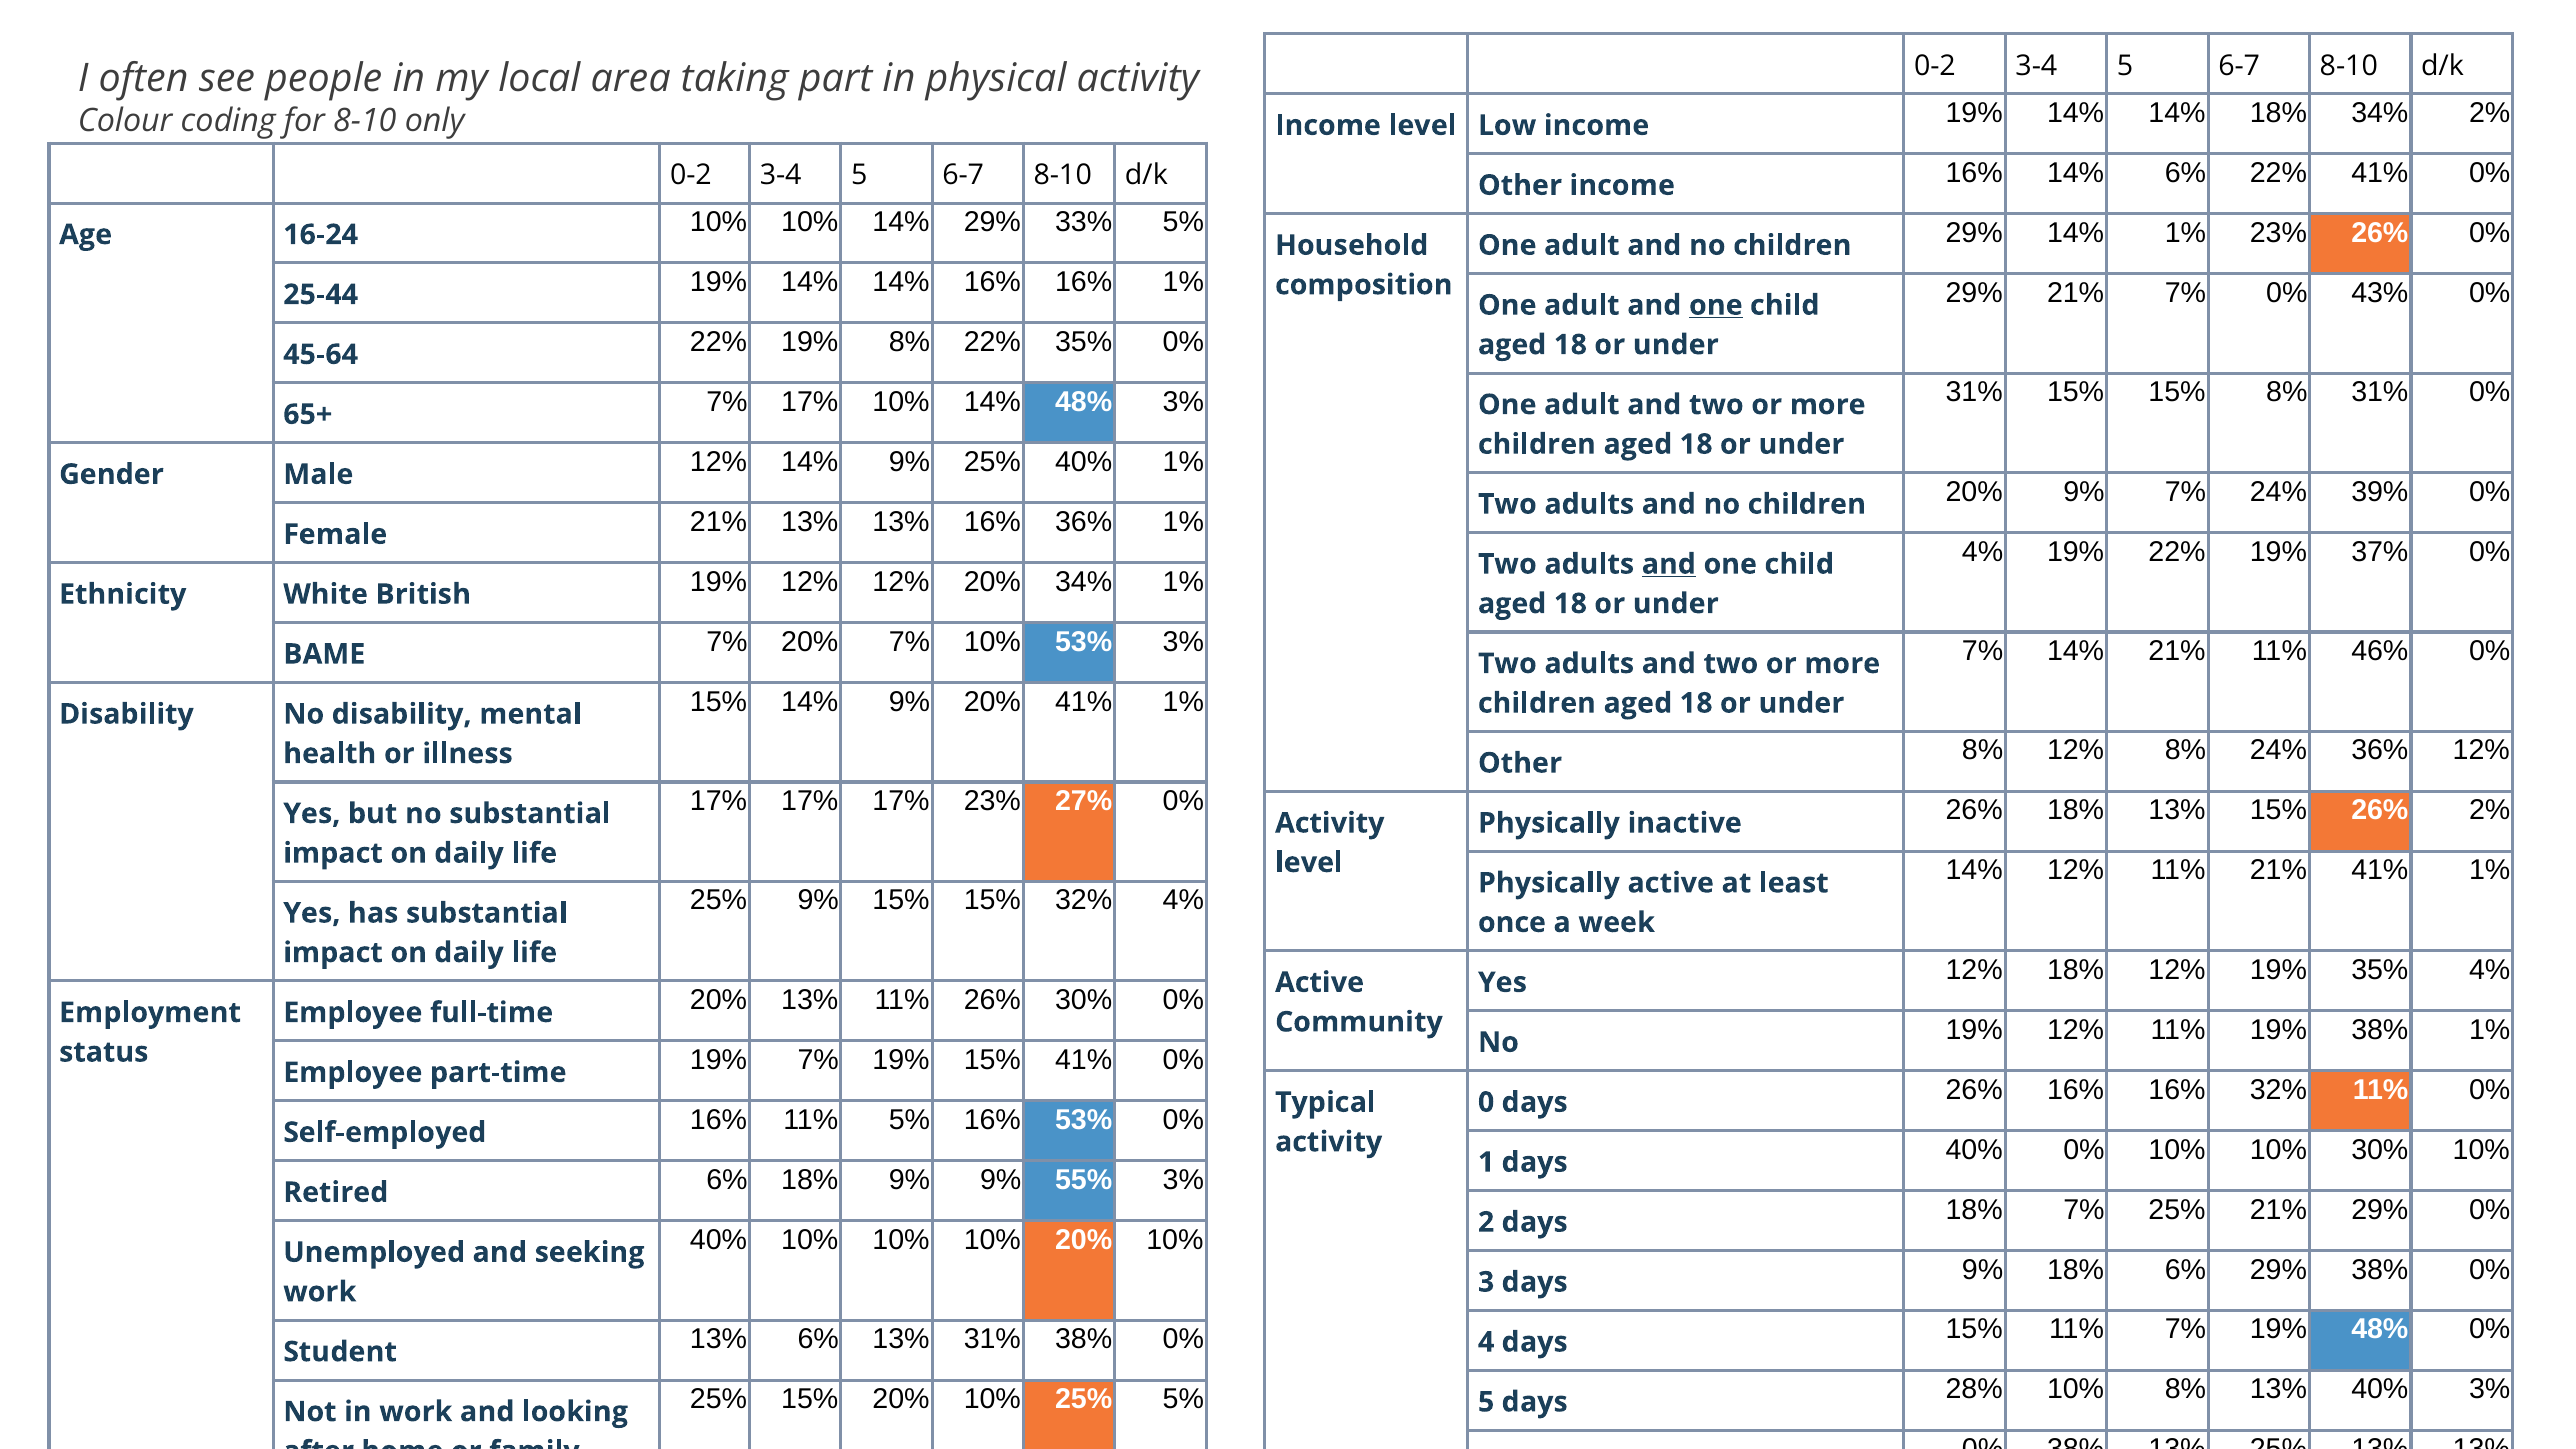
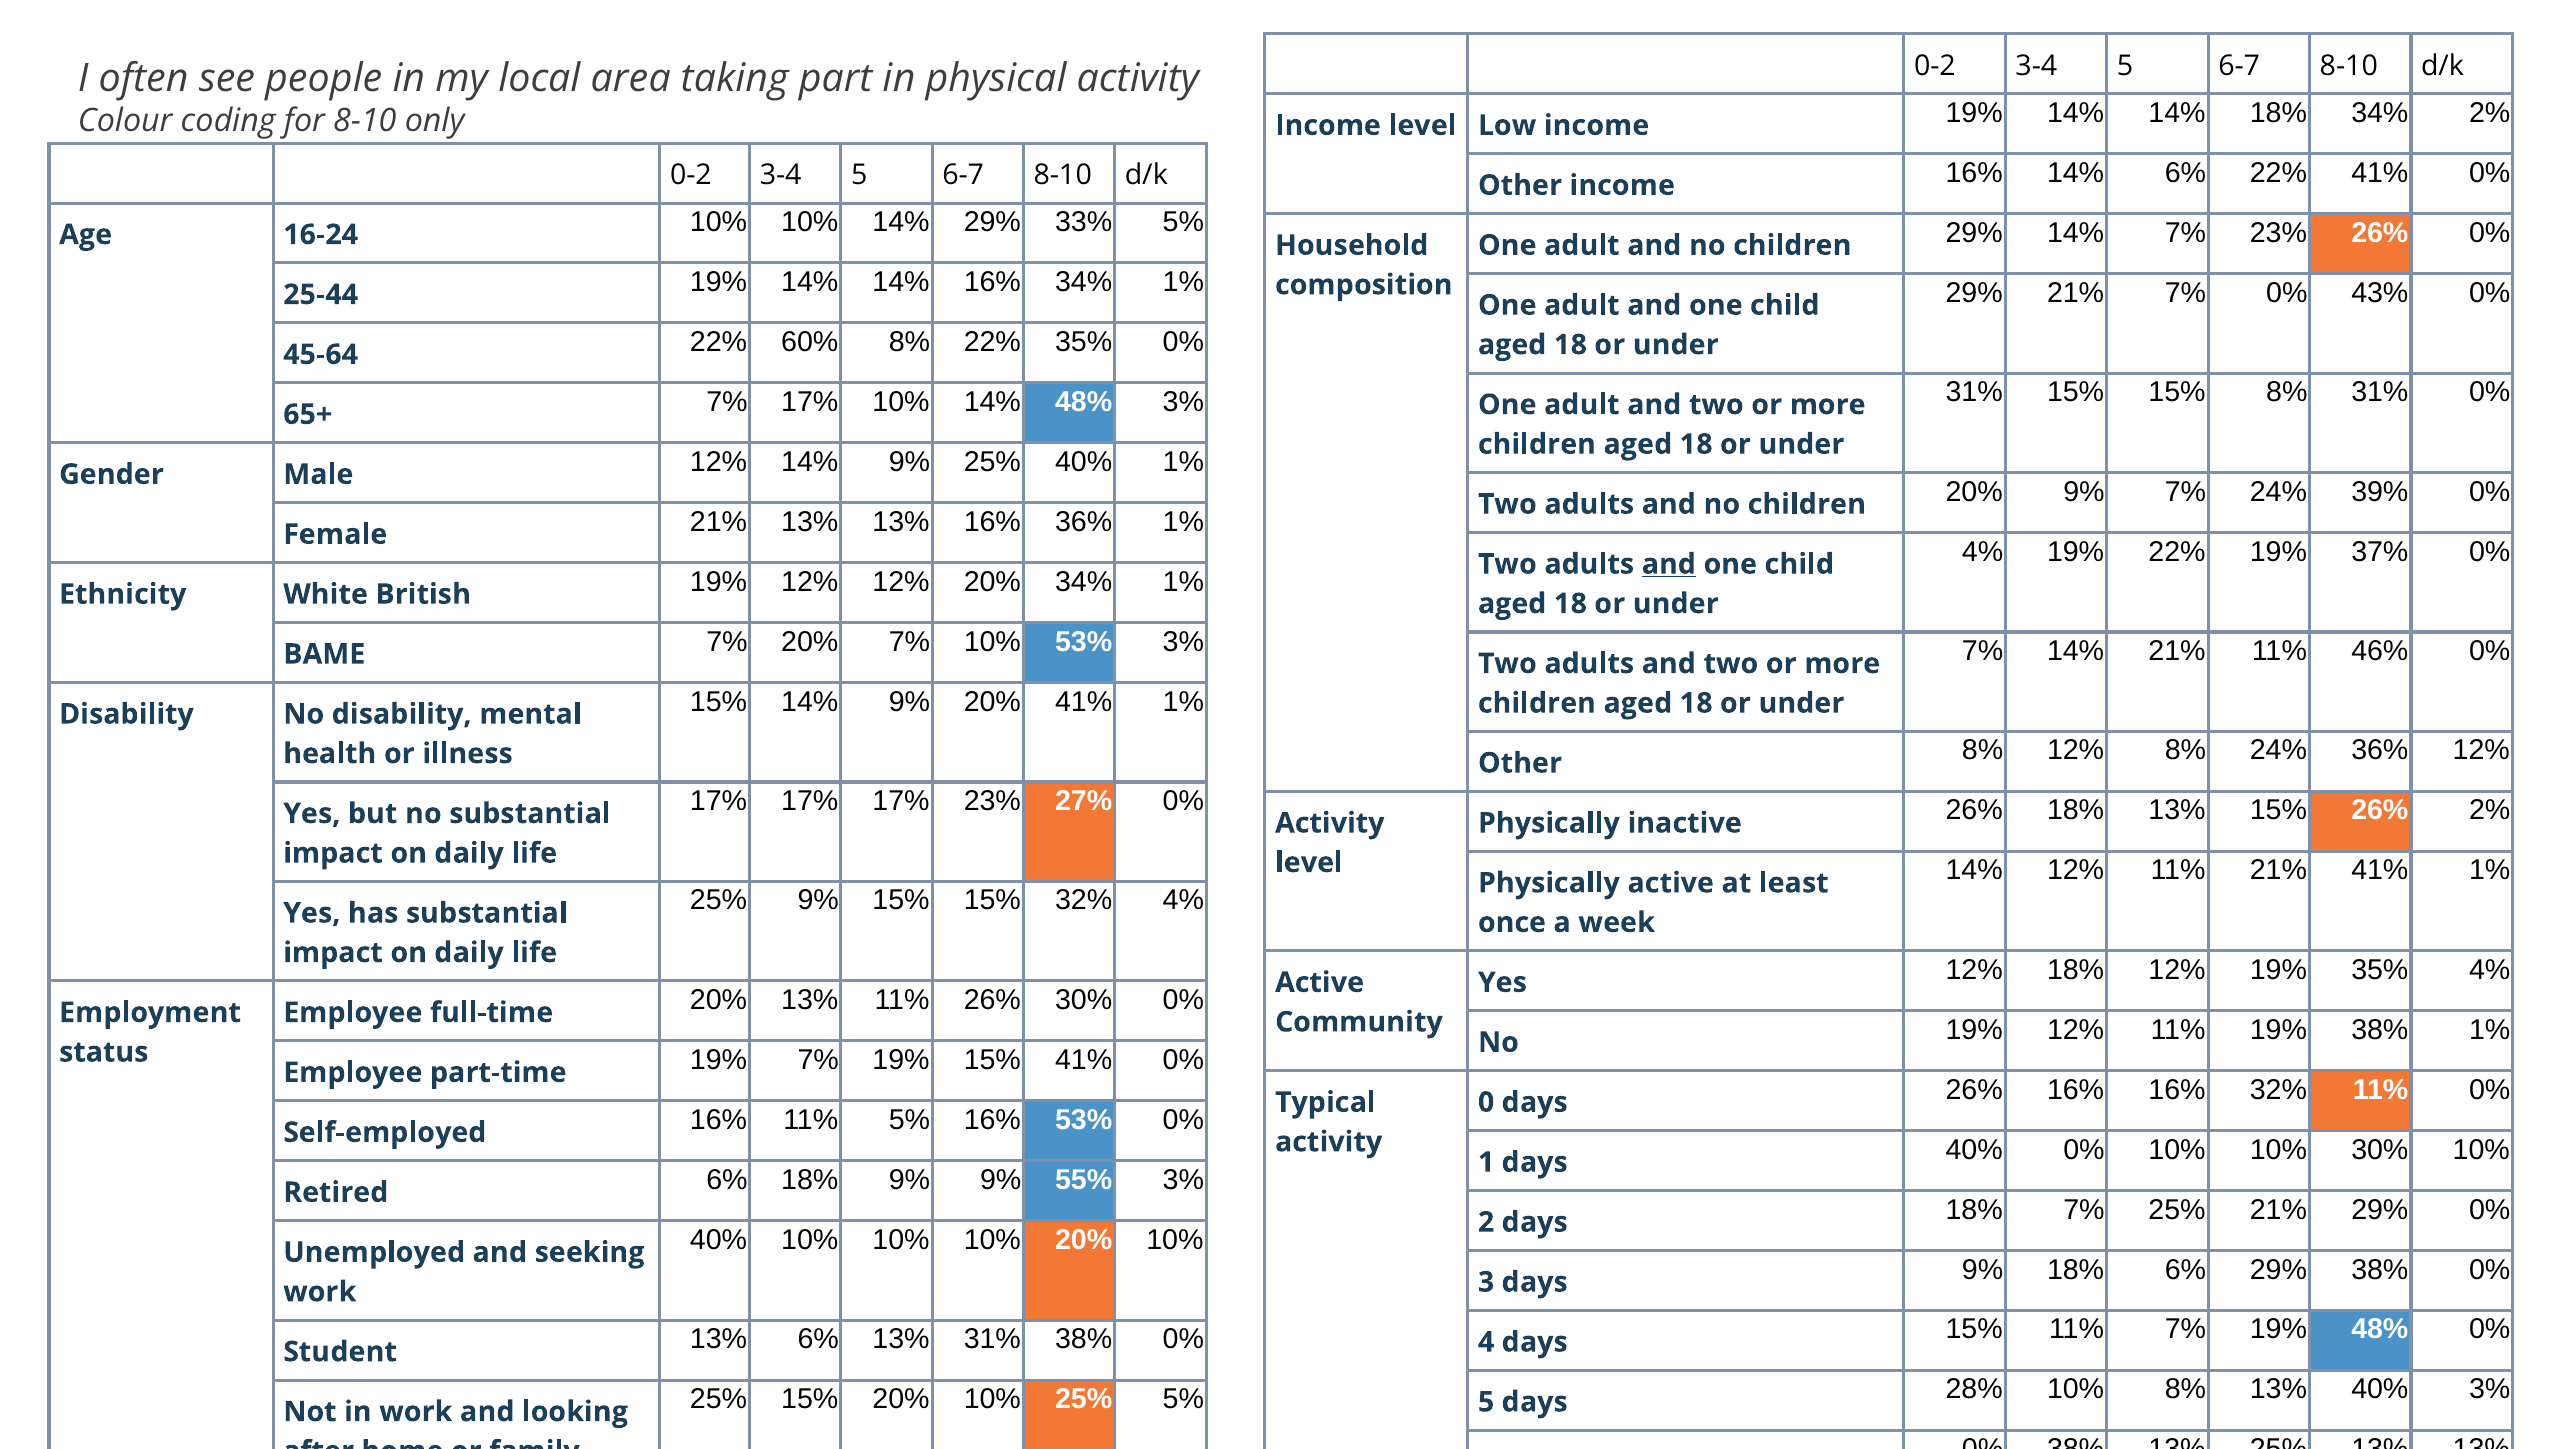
14% 1%: 1% -> 7%
14% 16% 16%: 16% -> 34%
one at (1716, 305) underline: present -> none
45-64 22% 19%: 19% -> 60%
